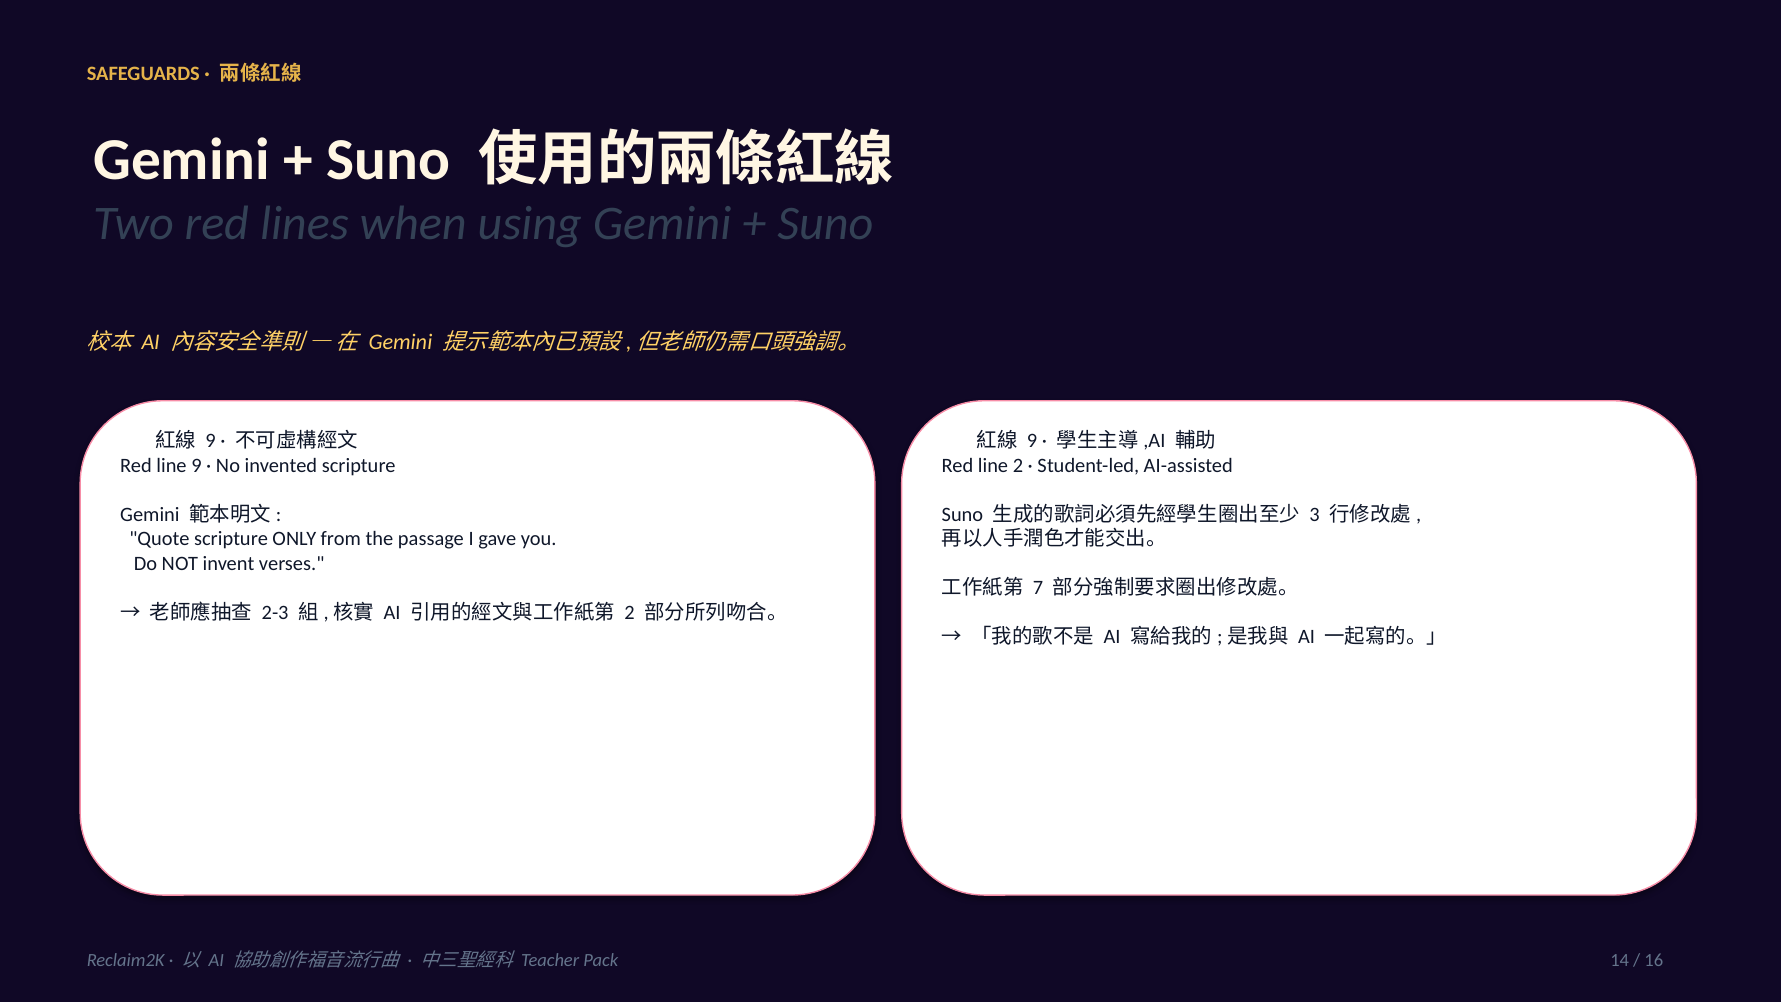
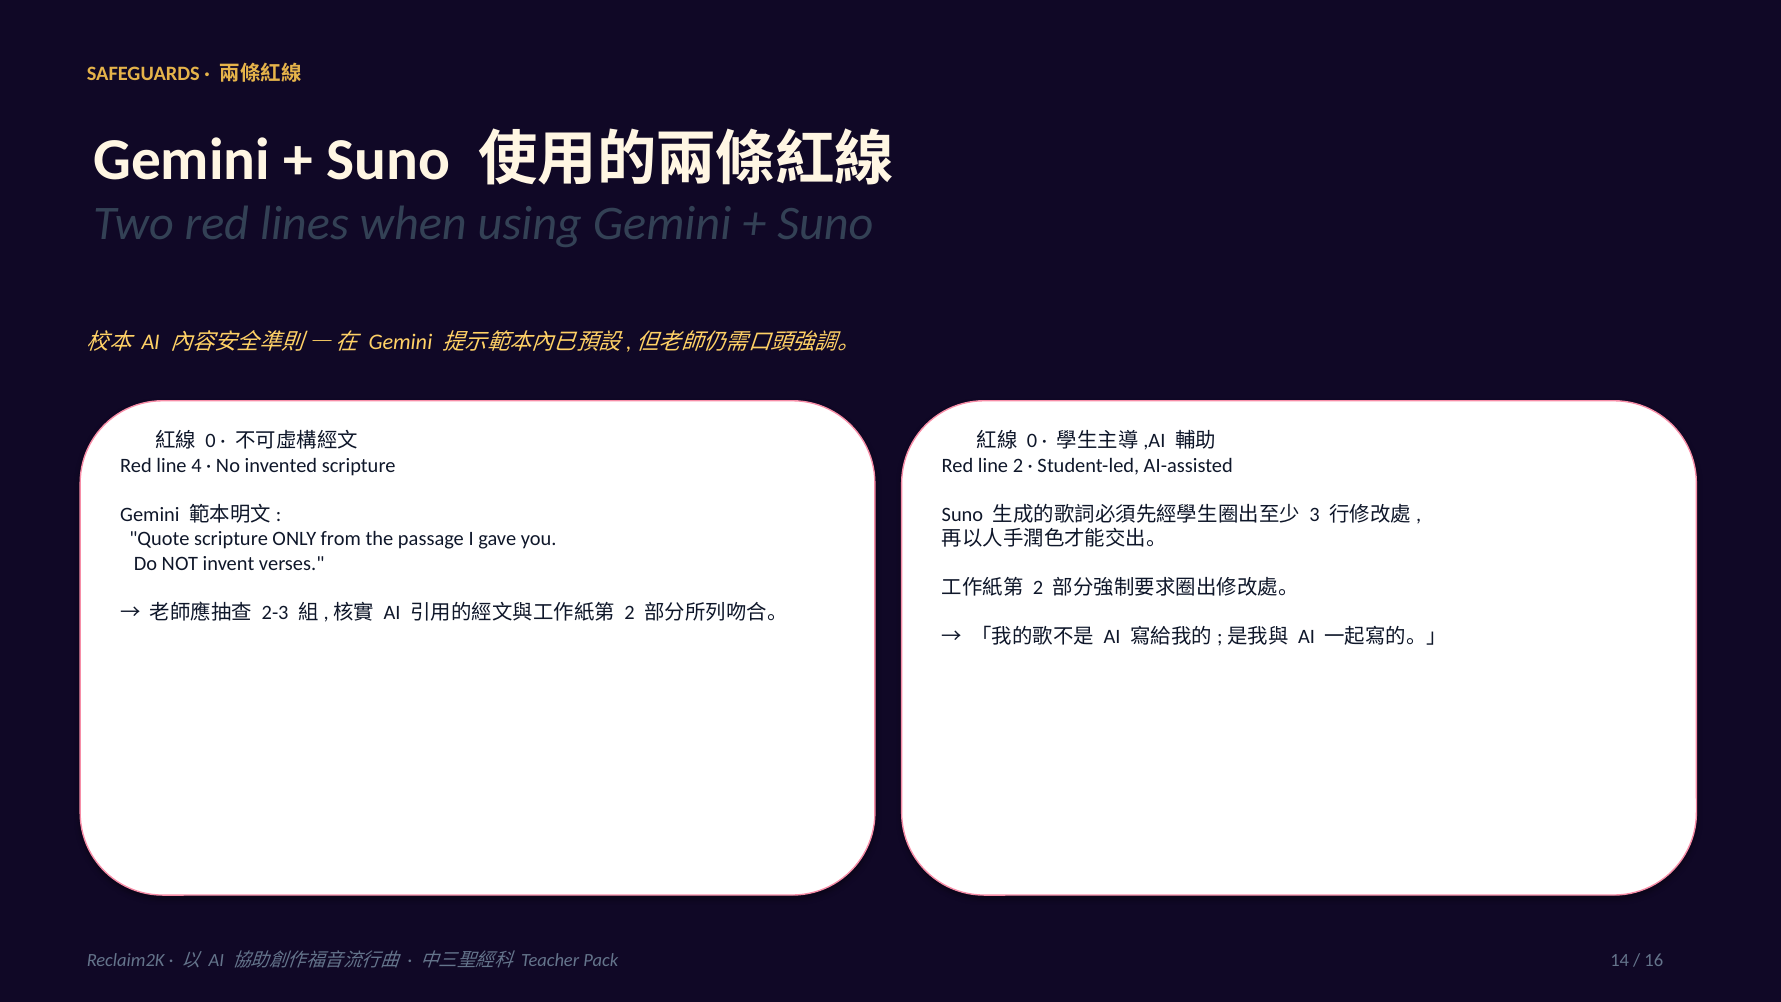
9 at (211, 441): 9 -> 0
9 at (1032, 441): 9 -> 0
line 9: 9 -> 4
7 at (1038, 588): 7 -> 2
